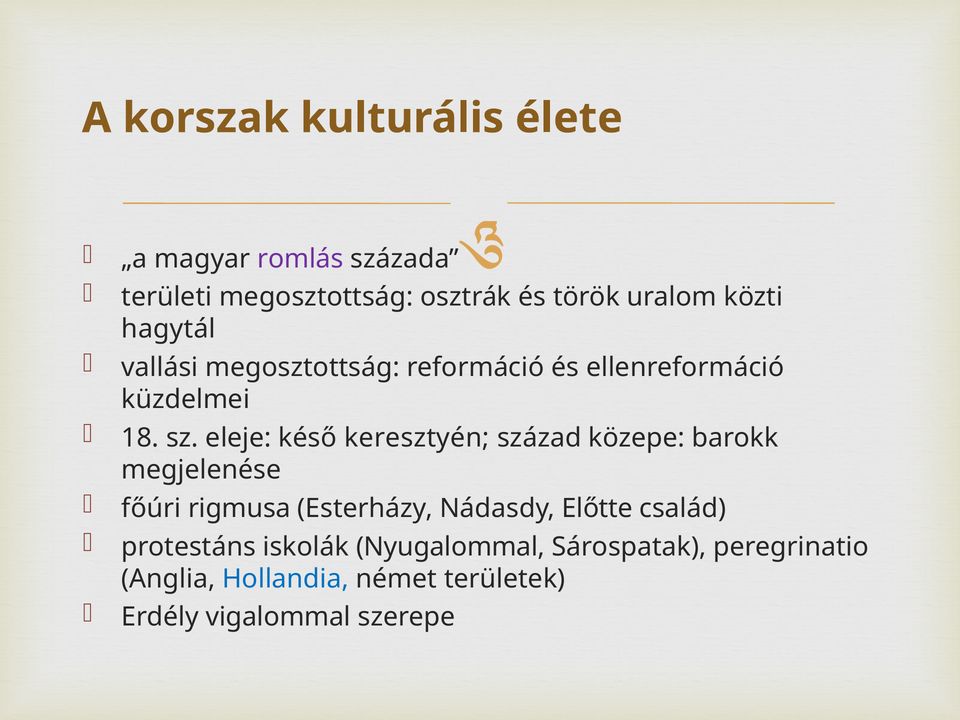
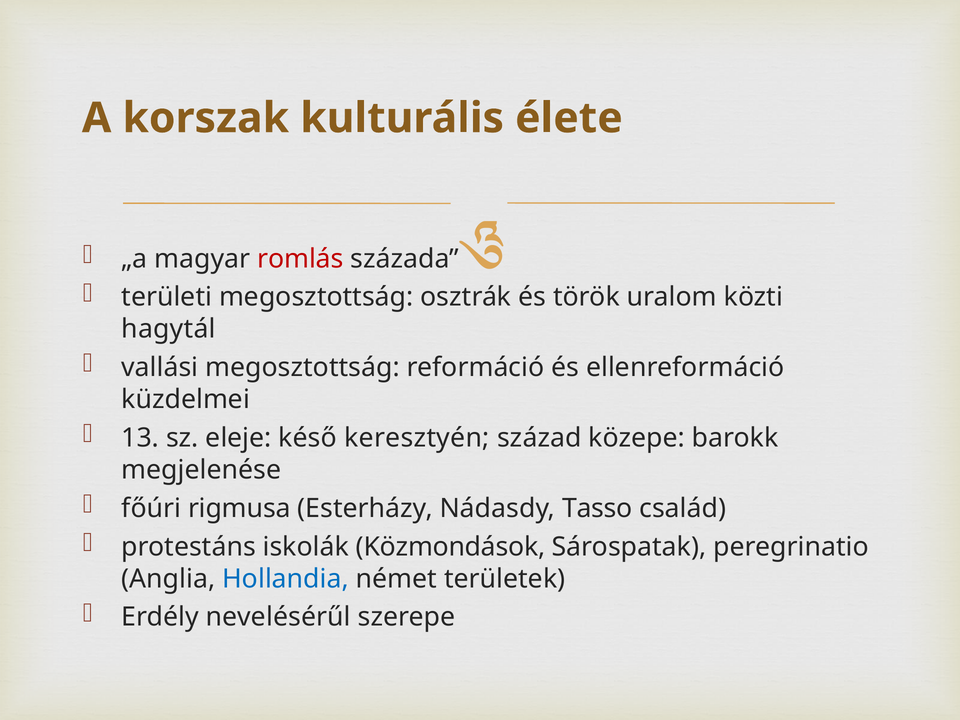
romlás colour: purple -> red
18: 18 -> 13
Előtte: Előtte -> Tasso
Nyugalommal: Nyugalommal -> Közmondások
vigalommal: vigalommal -> nevelésérűl
